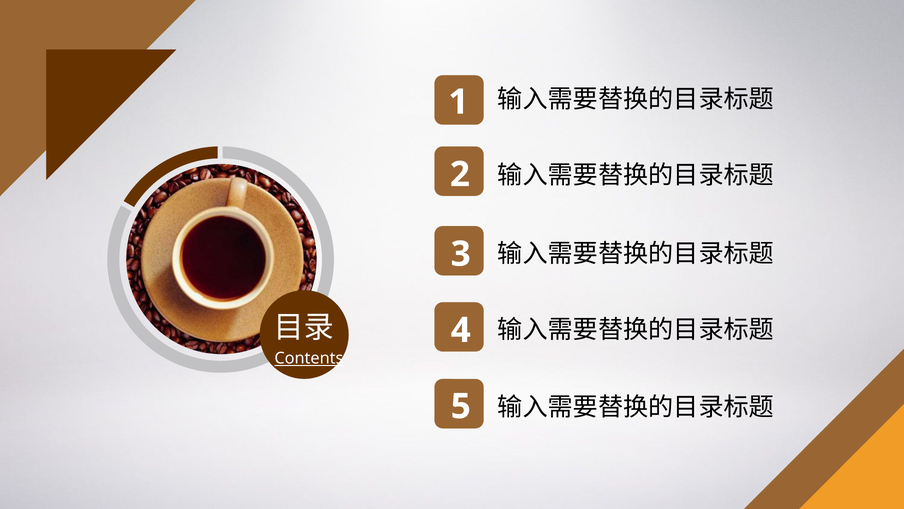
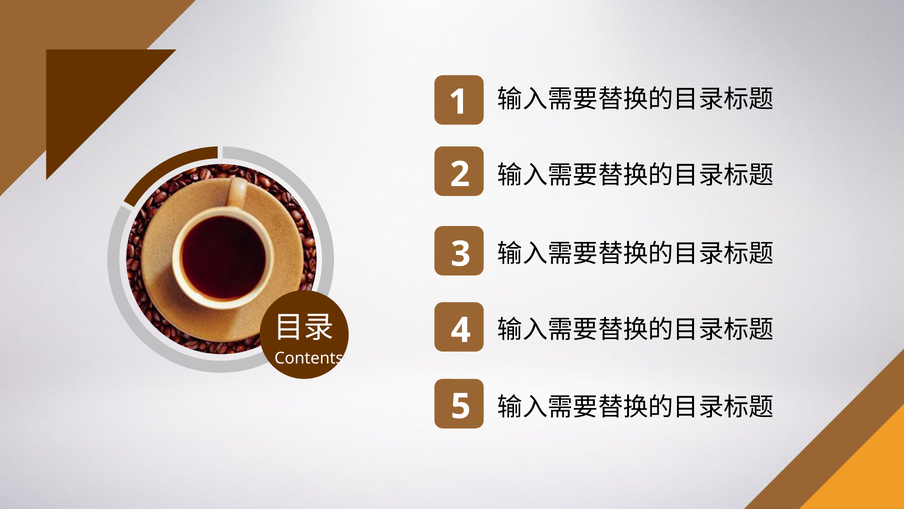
Contents underline: present -> none
